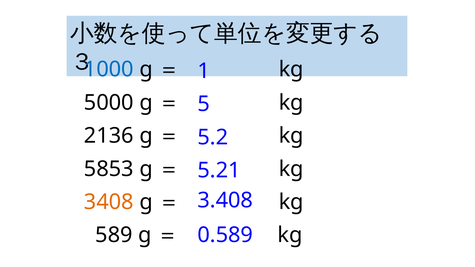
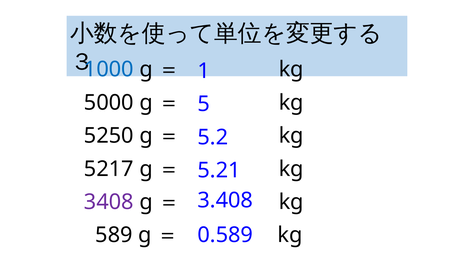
2136: 2136 -> 5250
5853: 5853 -> 5217
3408 colour: orange -> purple
